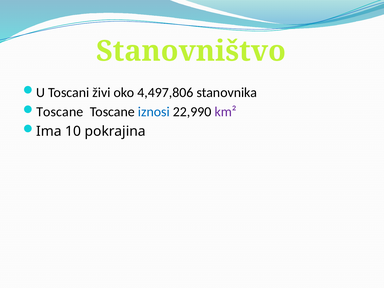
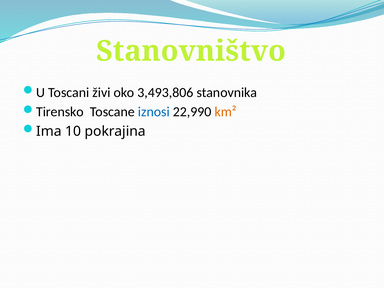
4,497,806: 4,497,806 -> 3,493,806
Toscane at (60, 112): Toscane -> Tirensko
km² colour: purple -> orange
